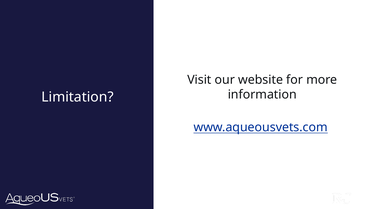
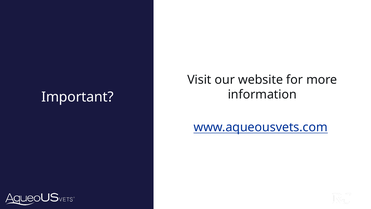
Limitation: Limitation -> Important
